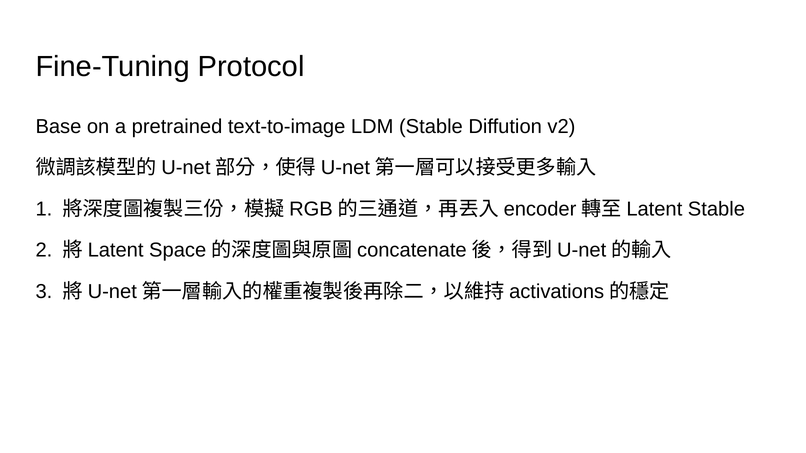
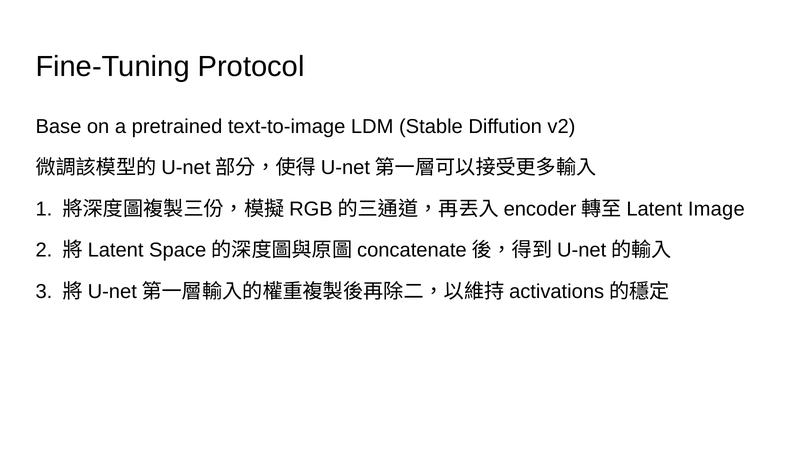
Stable at (716, 209): Stable -> Image
